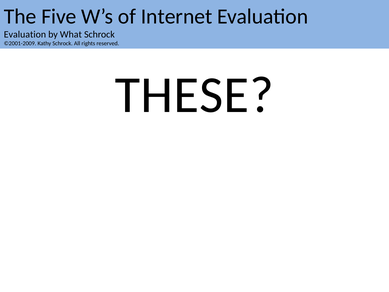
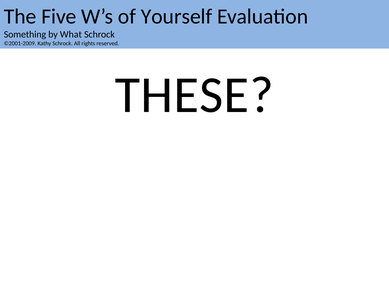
Internet: Internet -> Yourself
Evaluation at (25, 34): Evaluation -> Something
